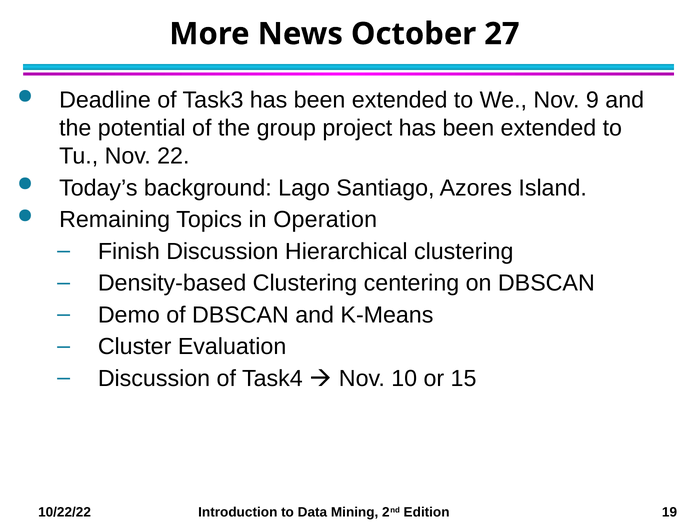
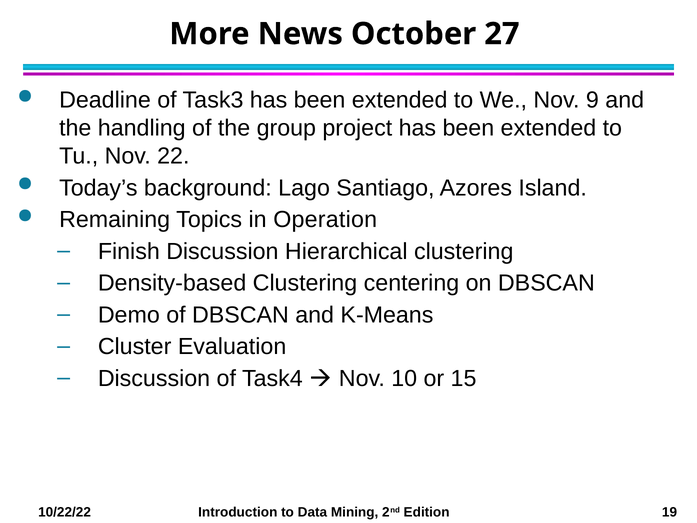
potential: potential -> handling
